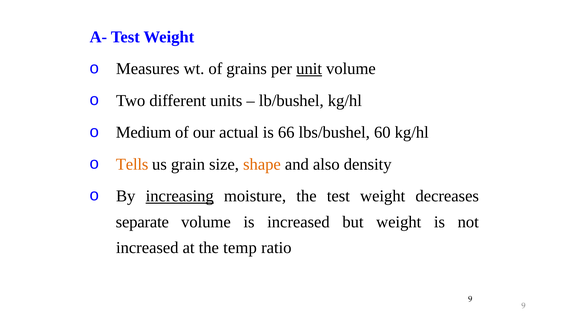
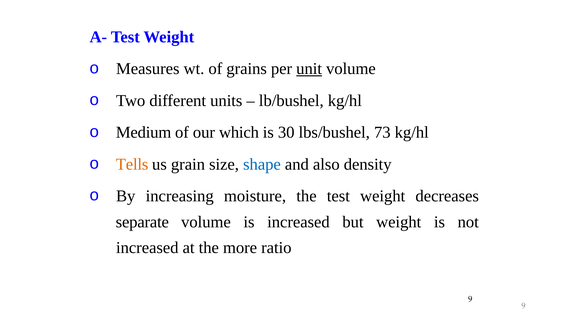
actual: actual -> which
66: 66 -> 30
60: 60 -> 73
shape colour: orange -> blue
increasing underline: present -> none
temp: temp -> more
